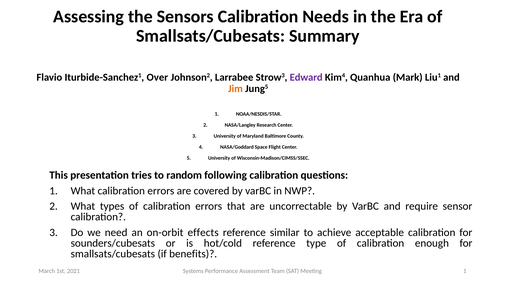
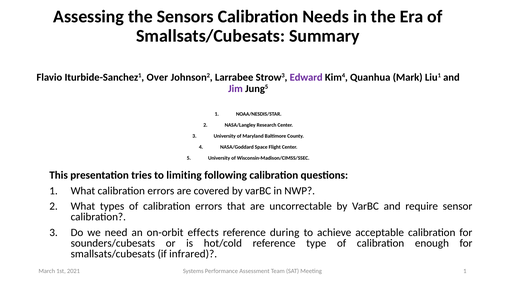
Jim colour: orange -> purple
random: random -> limiting
similar: similar -> during
benefits: benefits -> infrared
